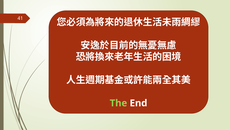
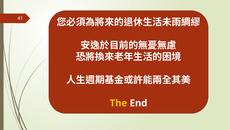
The colour: light green -> yellow
